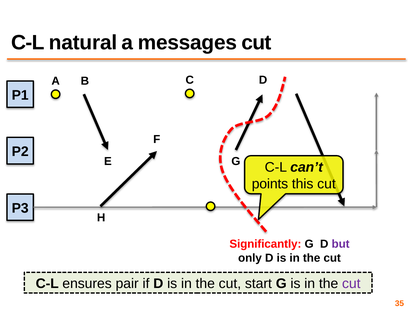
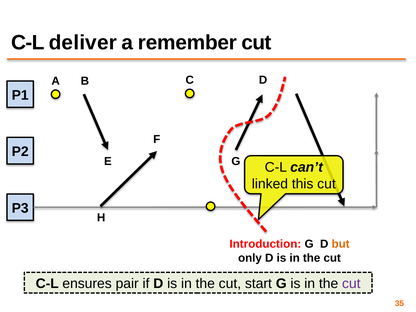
natural: natural -> deliver
messages: messages -> remember
points: points -> linked
Significantly: Significantly -> Introduction
but colour: purple -> orange
